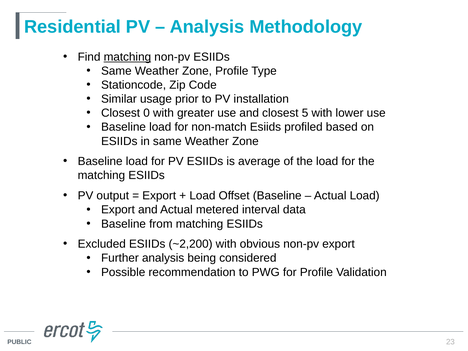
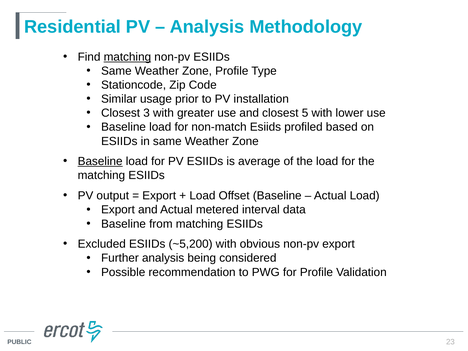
0: 0 -> 3
Baseline at (100, 161) underline: none -> present
~2,200: ~2,200 -> ~5,200
